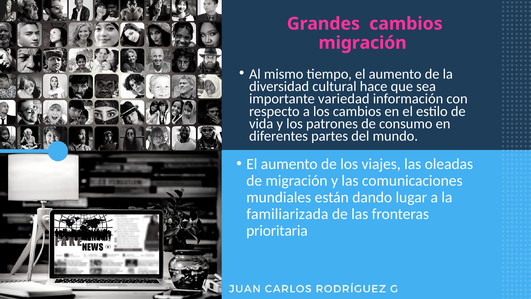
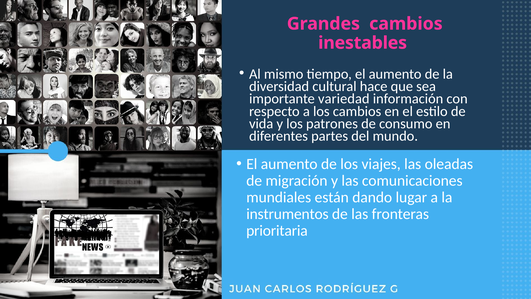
migración at (363, 43): migración -> inestables
familiarizada: familiarizada -> instrumentos
